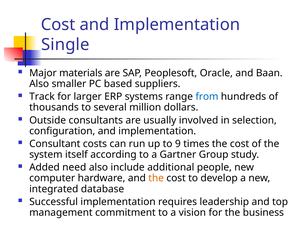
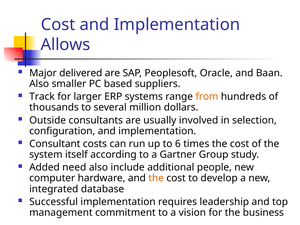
Single: Single -> Allows
materials: materials -> delivered
from colour: blue -> orange
9: 9 -> 6
